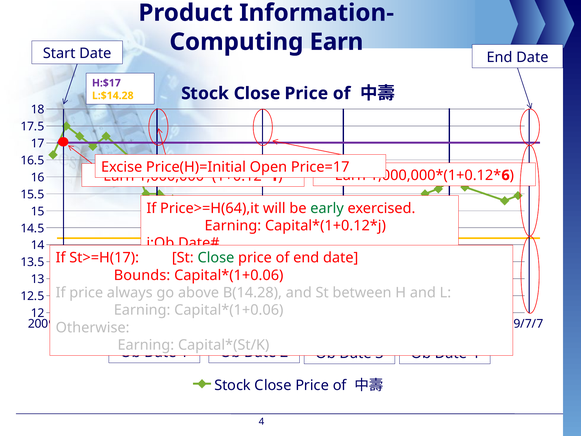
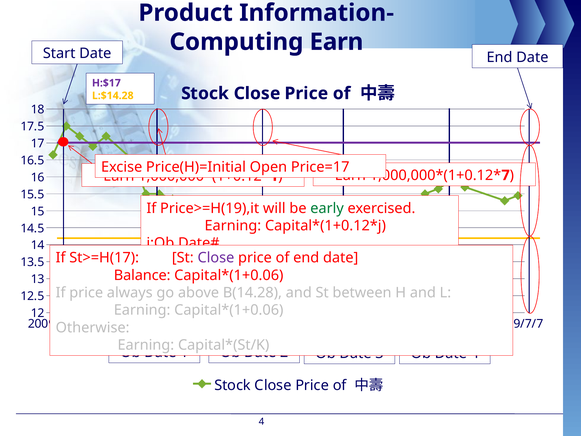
6: 6 -> 7
Price>=H(64),it: Price>=H(64),it -> Price>=H(19),it
Close at (216, 258) colour: green -> purple
Bounds: Bounds -> Balance
